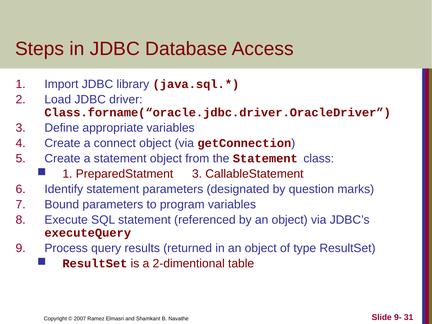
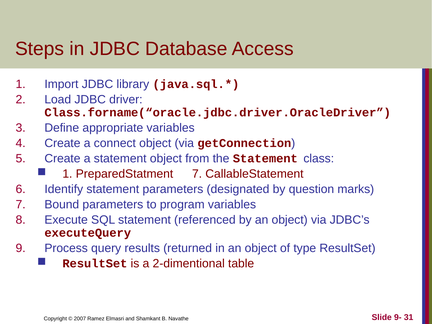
PreparedStatment 3: 3 -> 7
